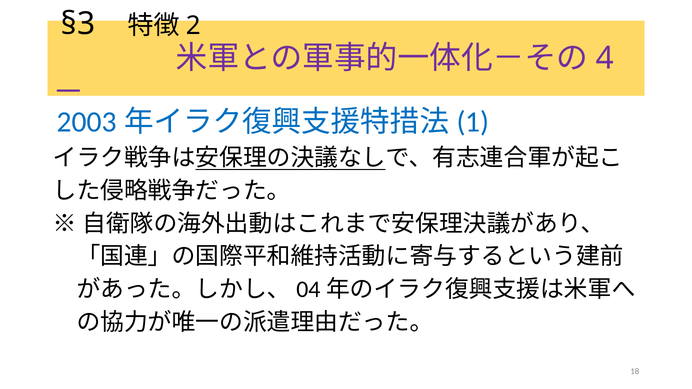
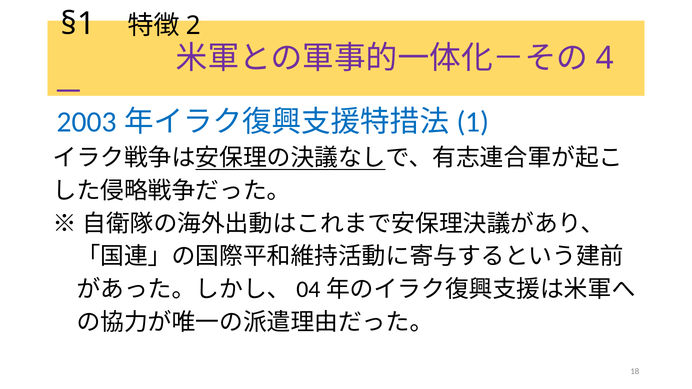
§3: §3 -> §1
